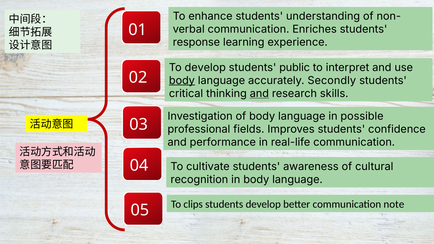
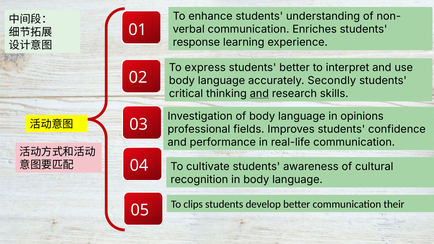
To develop: develop -> express
students public: public -> better
body at (182, 81) underline: present -> none
possible: possible -> opinions
note: note -> their
